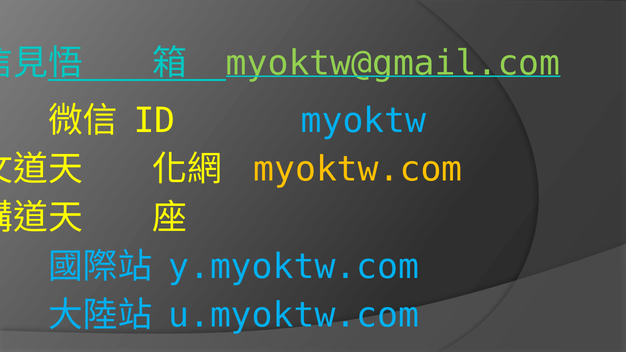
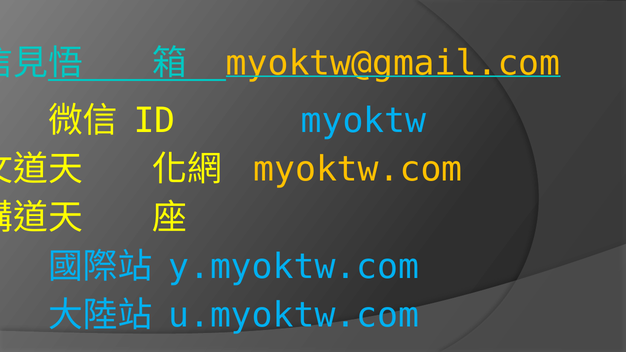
myoktw@gmail.com colour: light green -> yellow
